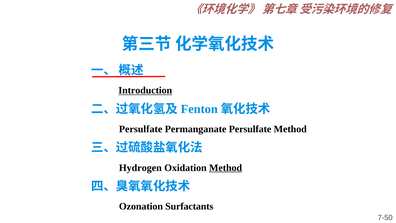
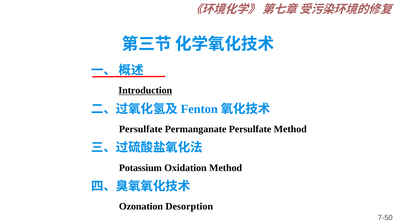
Hydrogen: Hydrogen -> Potassium
Method at (226, 168) underline: present -> none
Surfactants: Surfactants -> Desorption
